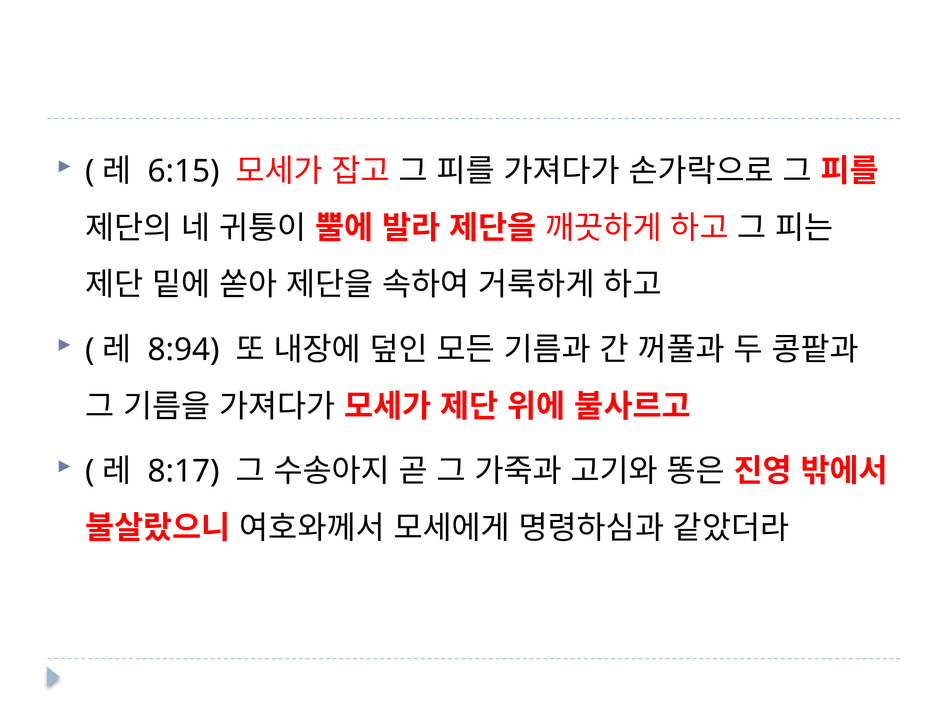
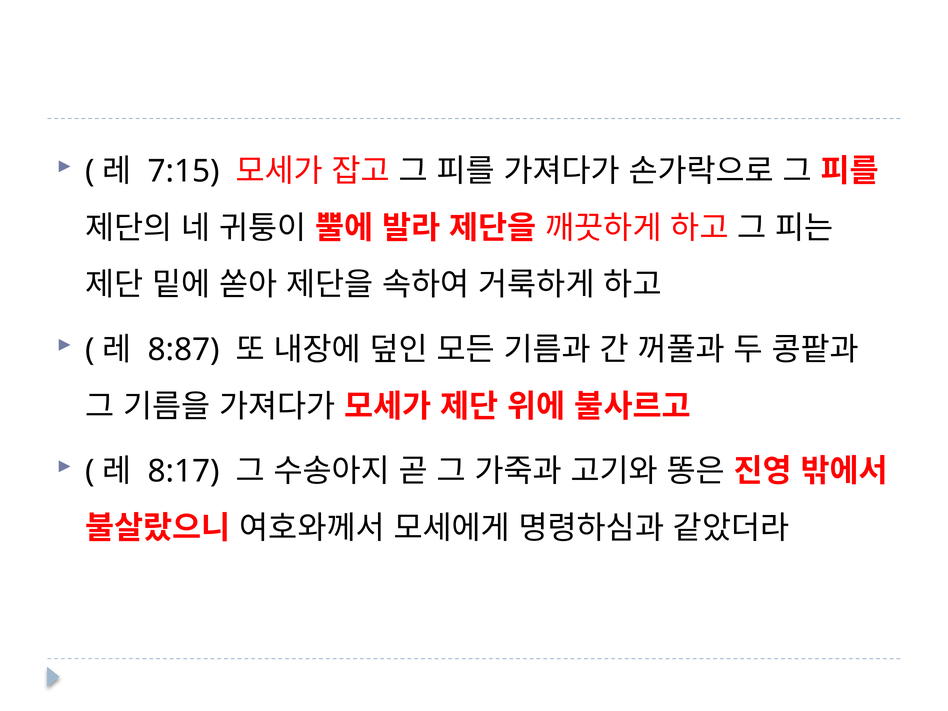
6:15: 6:15 -> 7:15
8:94: 8:94 -> 8:87
